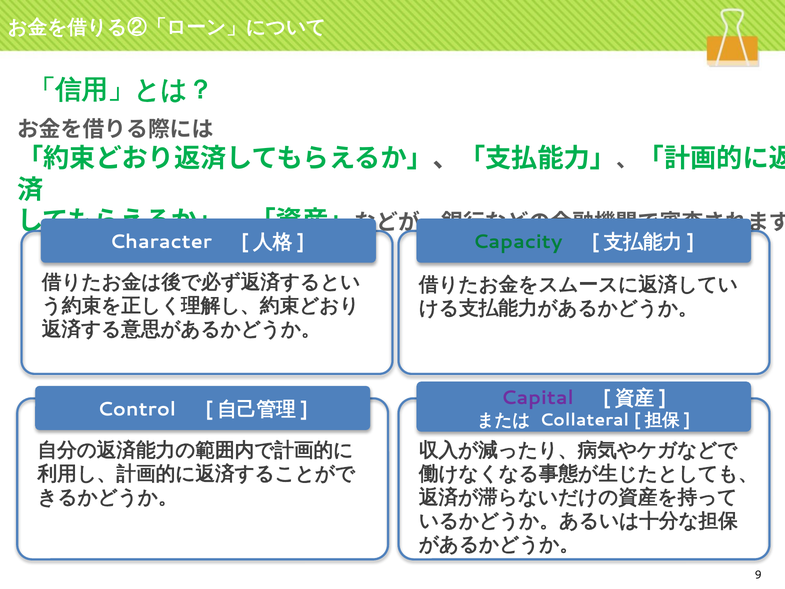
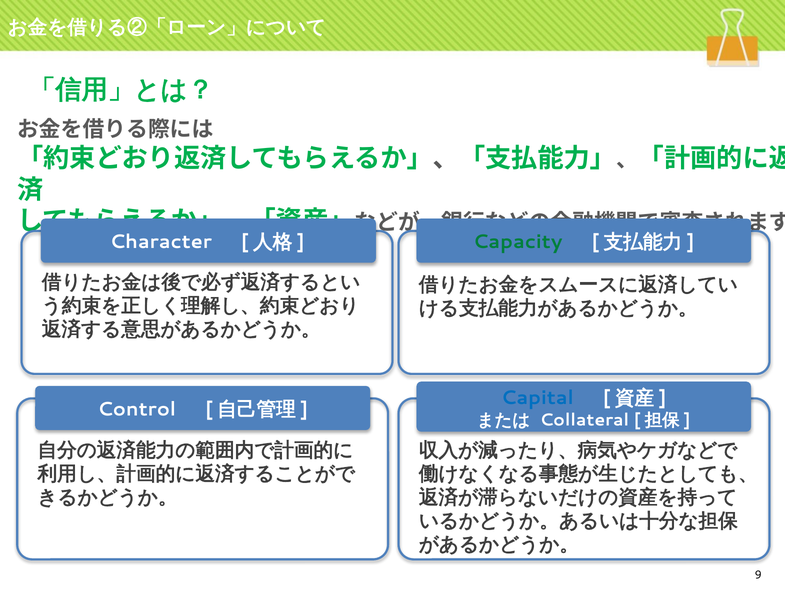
Capital colour: purple -> blue
